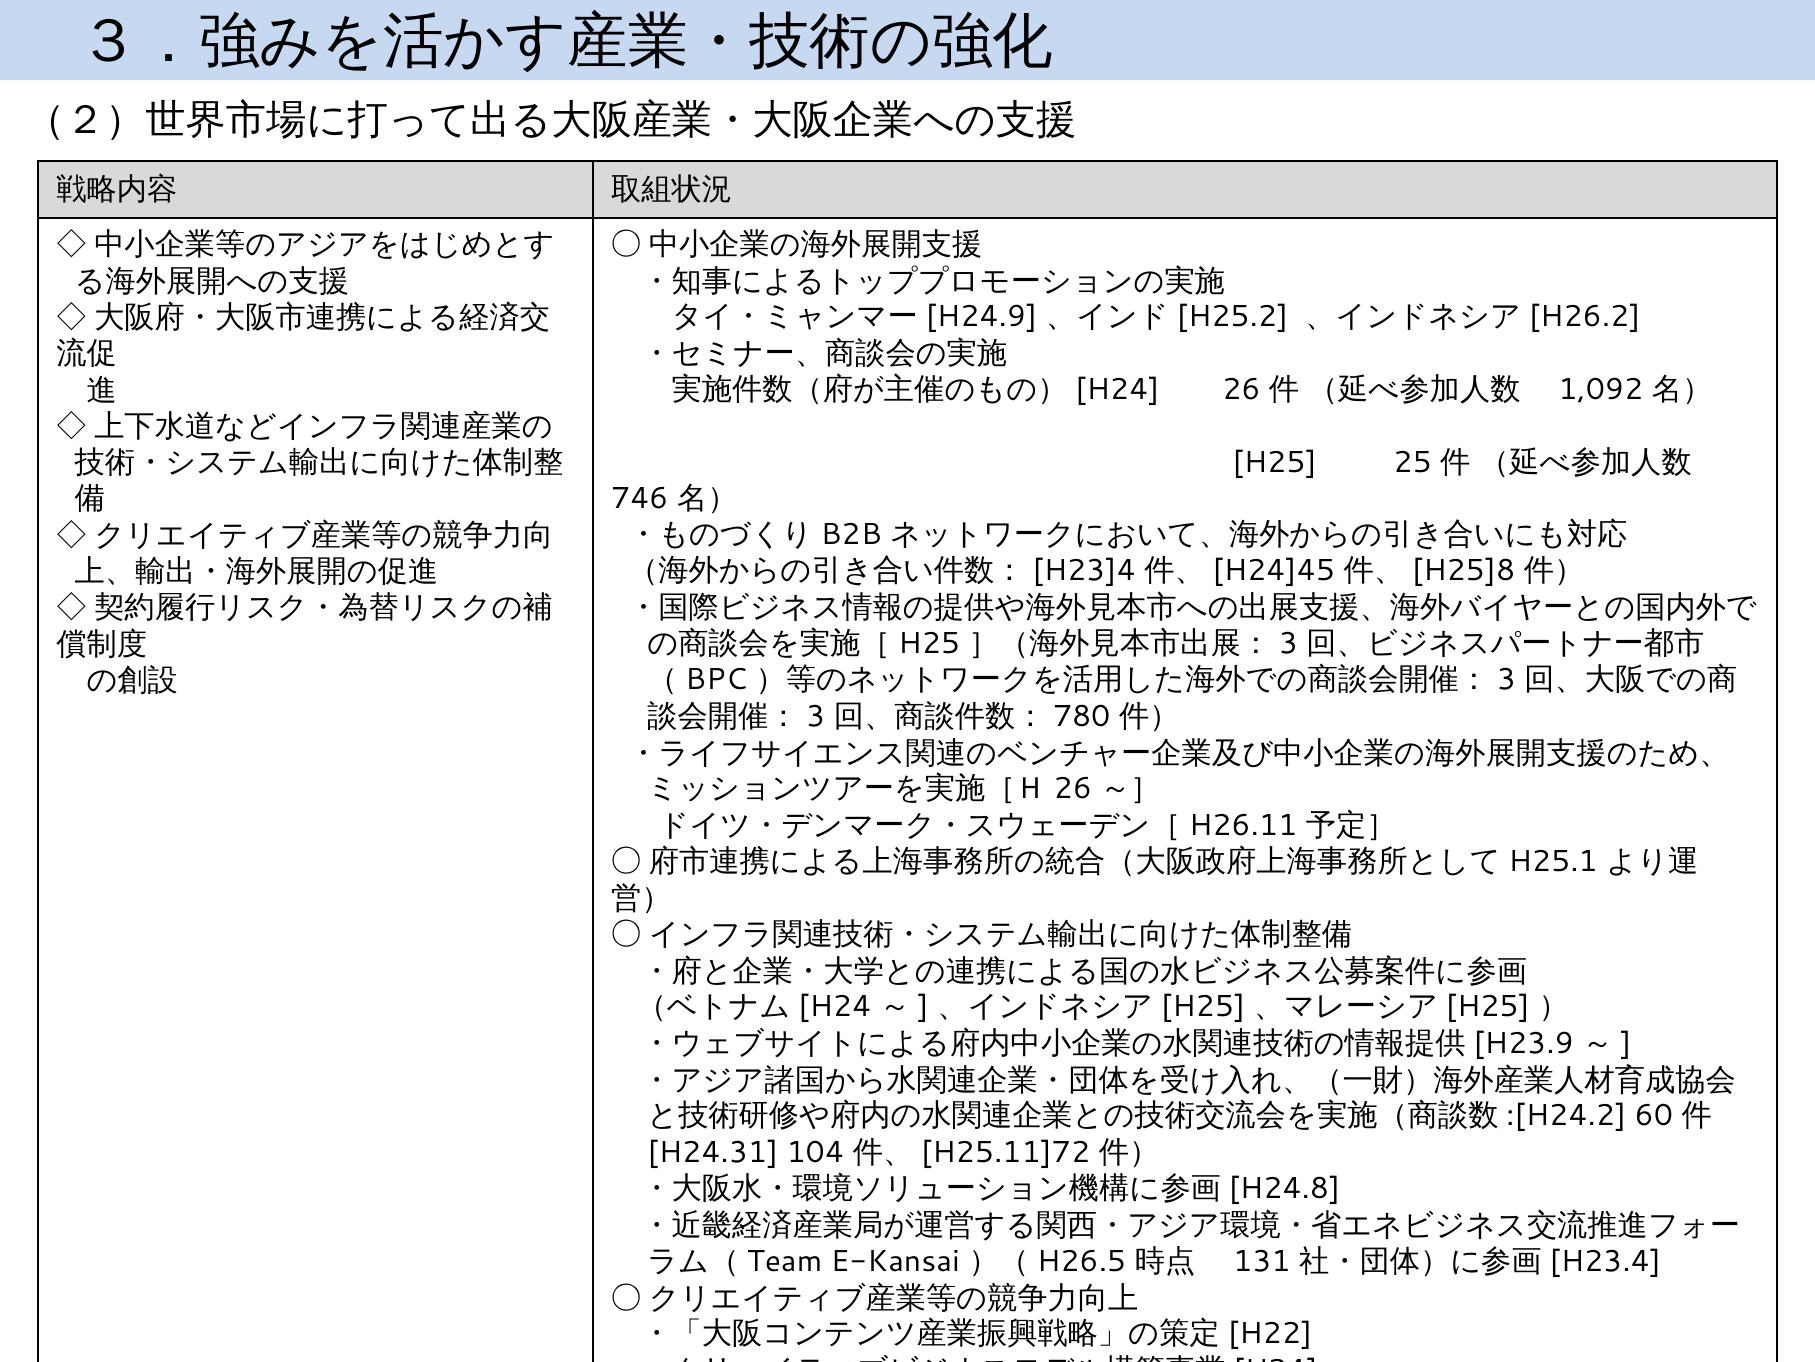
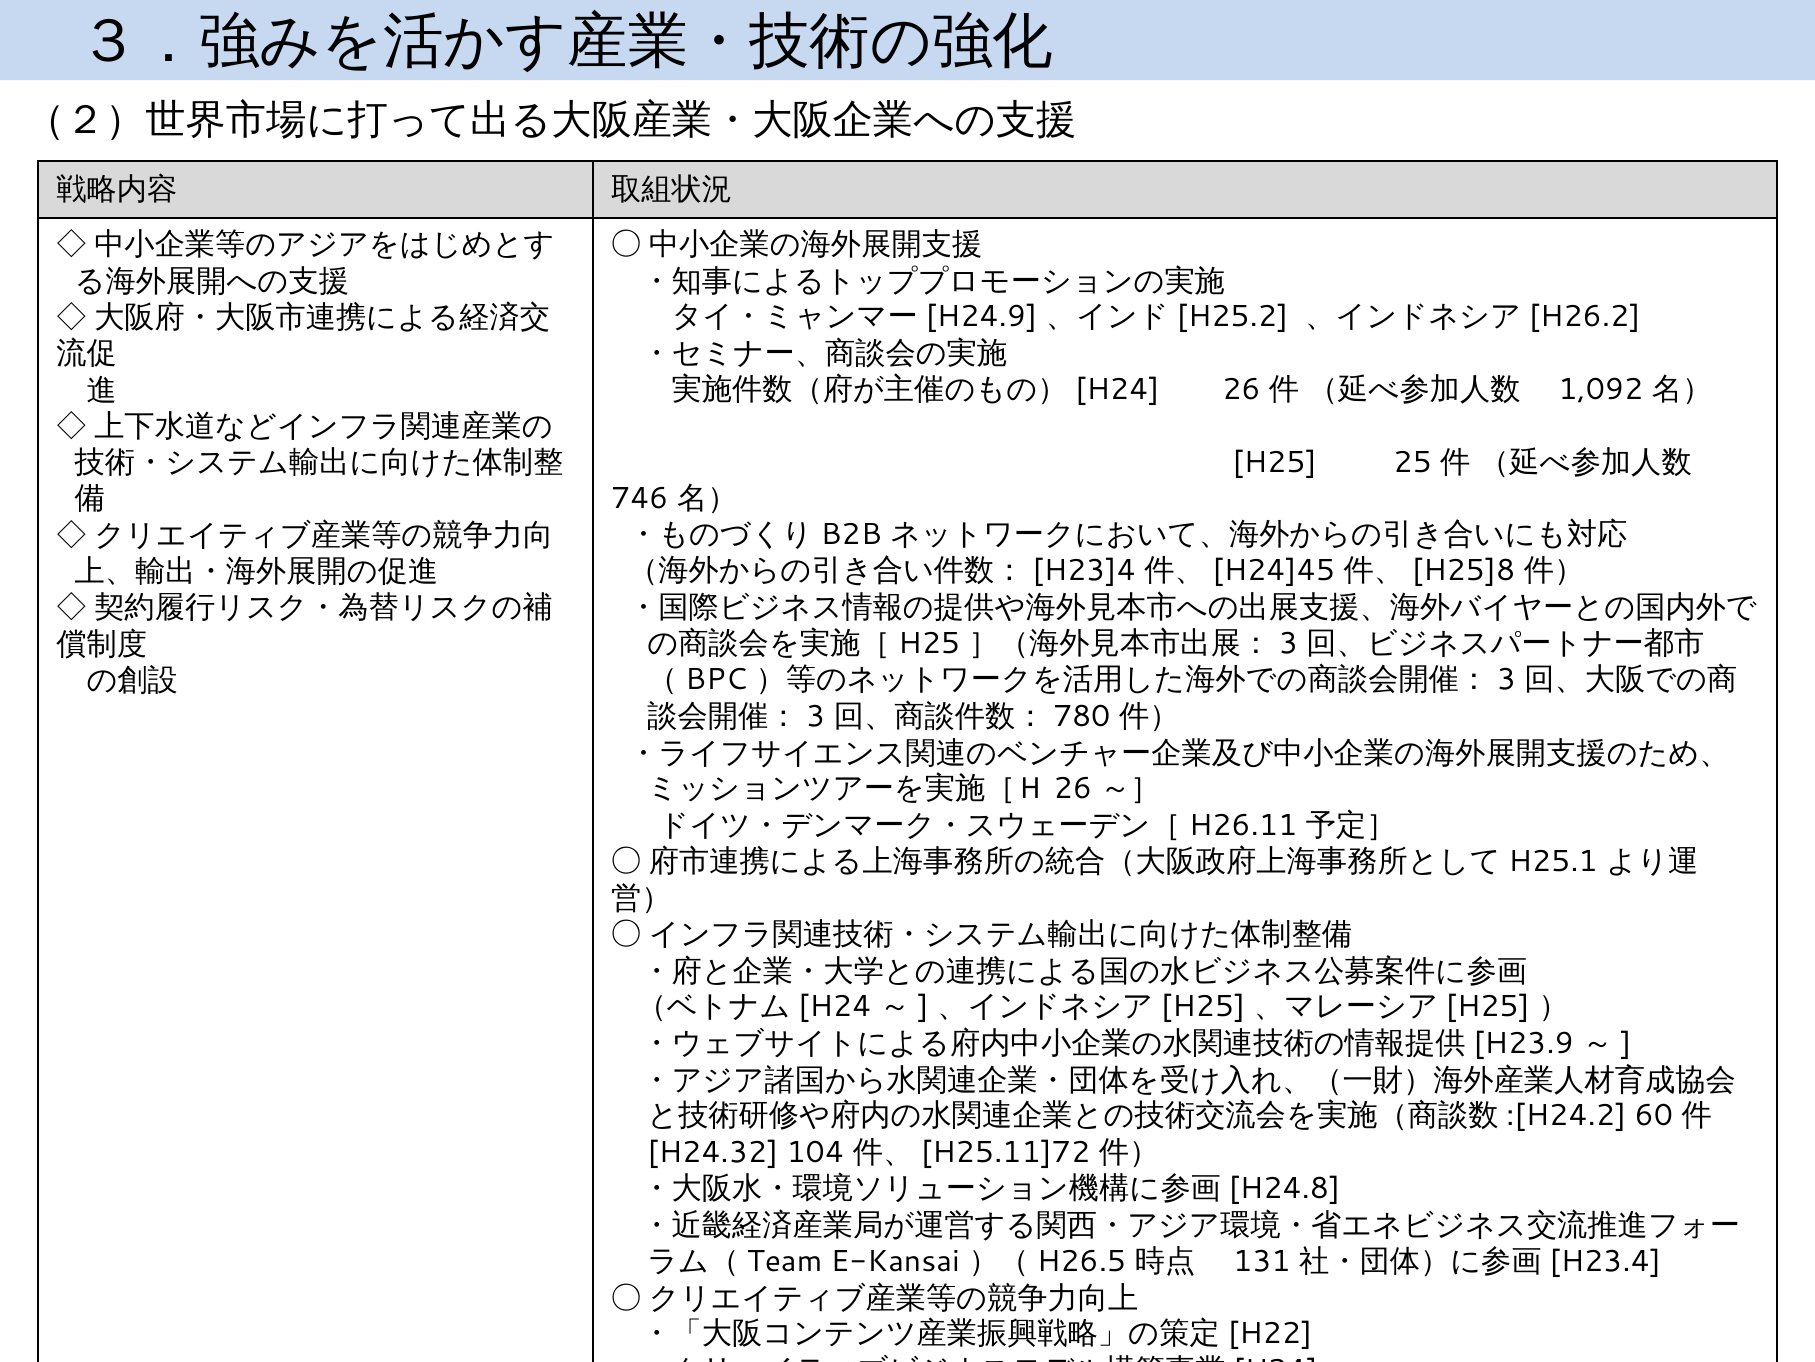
H24.31: H24.31 -> H24.32
